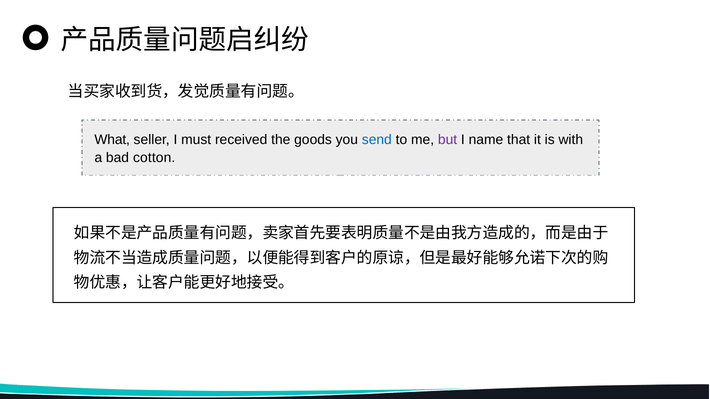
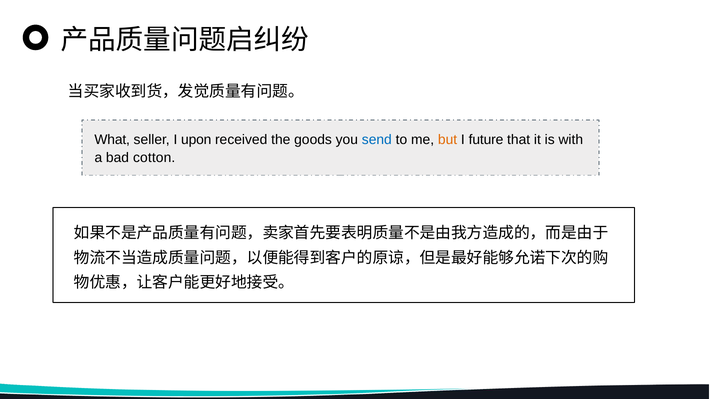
must: must -> upon
but colour: purple -> orange
name: name -> future
